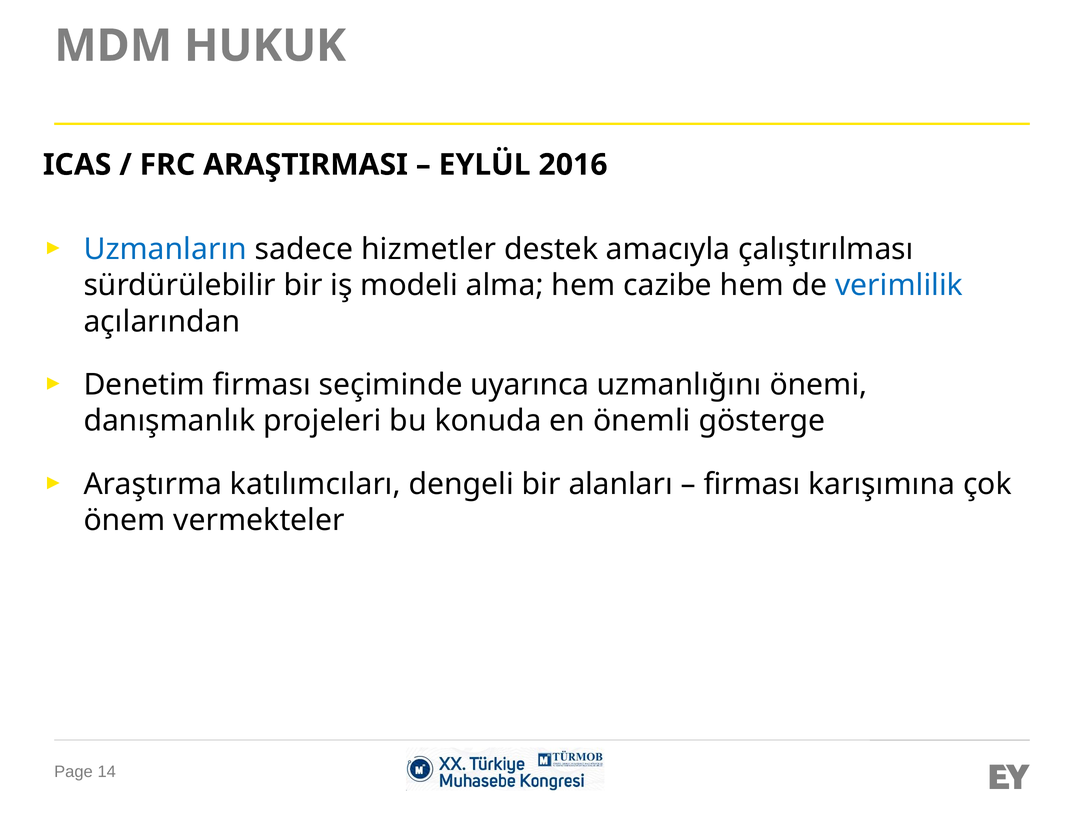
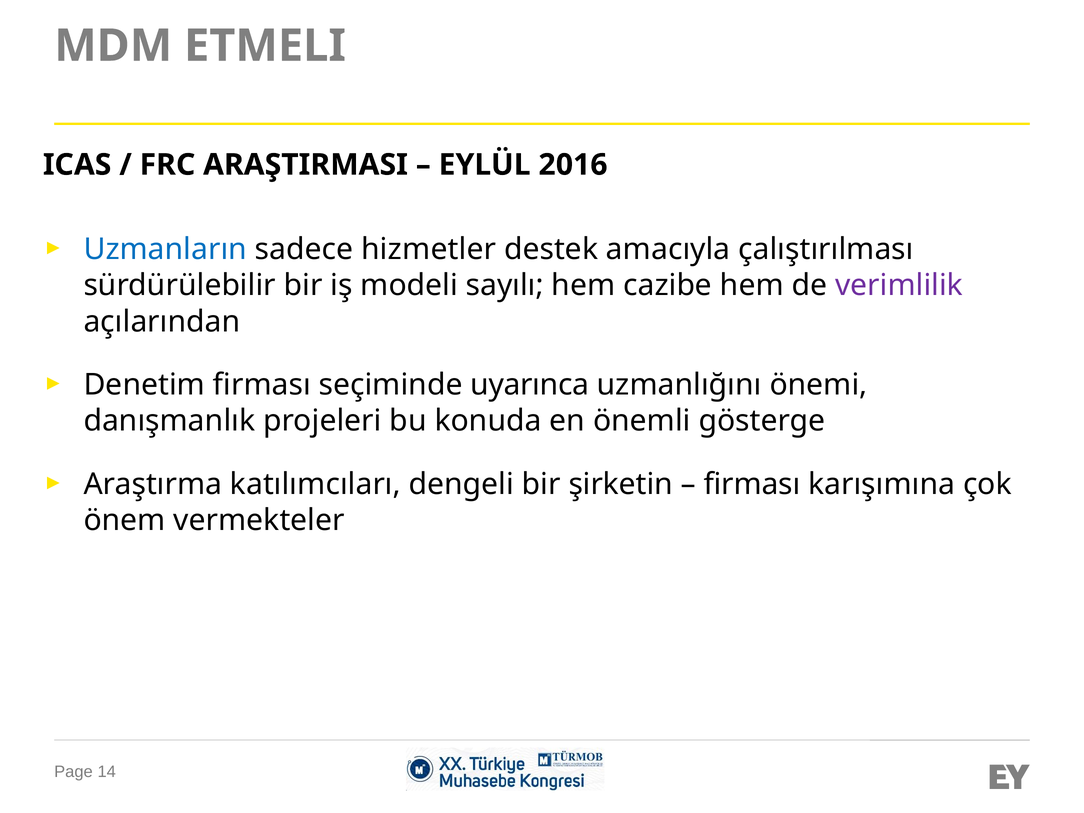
HUKUK: HUKUK -> ETMELI
alma: alma -> sayılı
verimlilik colour: blue -> purple
alanları: alanları -> şirketin
